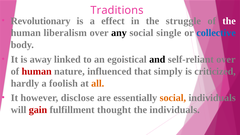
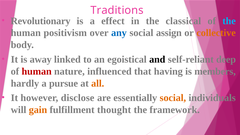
struggle: struggle -> classical
the at (229, 21) colour: white -> light blue
liberalism: liberalism -> positivism
any colour: black -> blue
single: single -> assign
collective colour: blue -> orange
self-reliant over: over -> deep
simply: simply -> having
criticized: criticized -> members
foolish: foolish -> pursue
gain colour: red -> orange
the individuals: individuals -> framework
